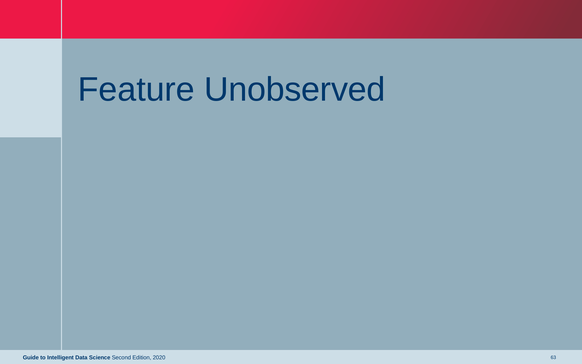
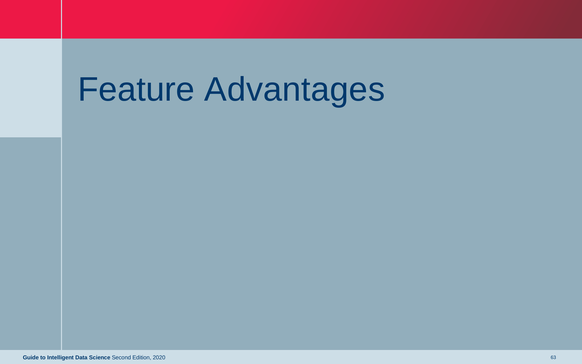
Unobserved: Unobserved -> Advantages
